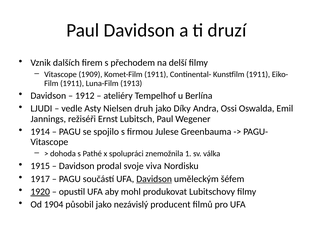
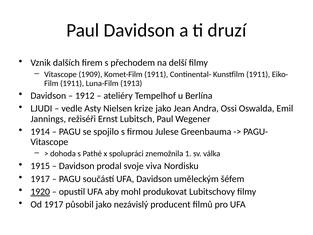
druh: druh -> krize
Díky: Díky -> Jean
Davidson at (154, 179) underline: present -> none
Od 1904: 1904 -> 1917
